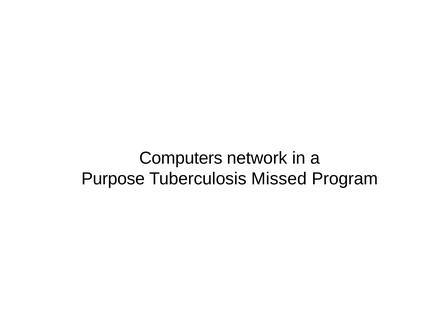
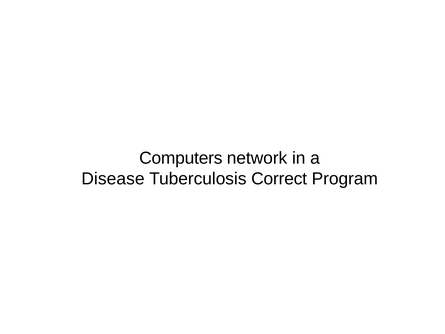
Purpose: Purpose -> Disease
Missed: Missed -> Correct
